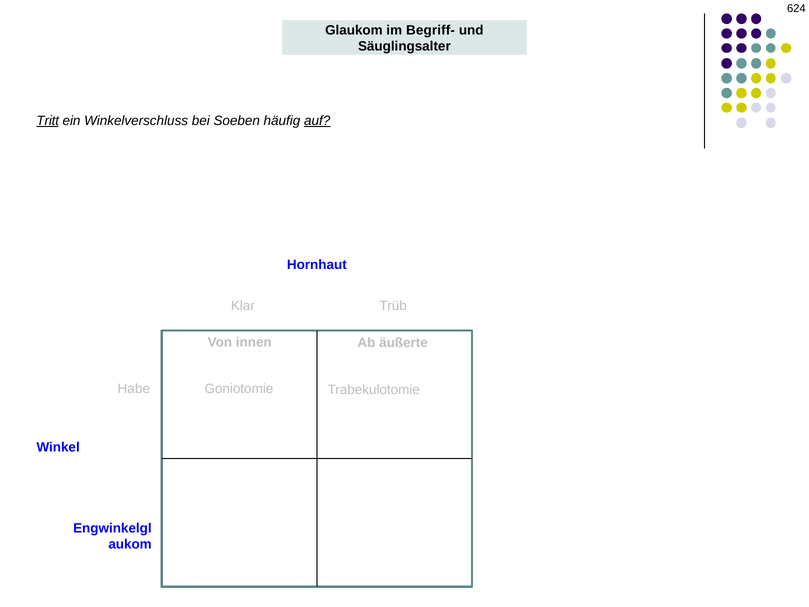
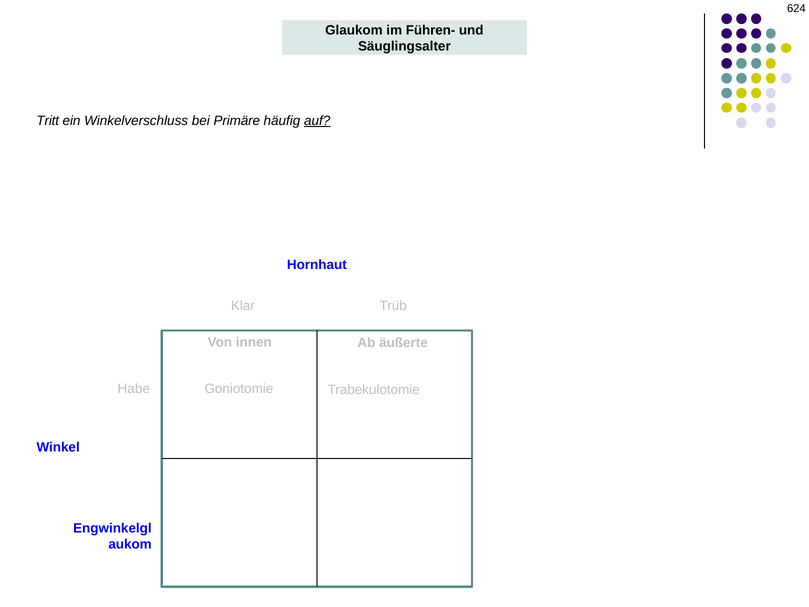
Begriff-: Begriff- -> Führen-
Tritt underline: present -> none
Soeben: Soeben -> Primäre
